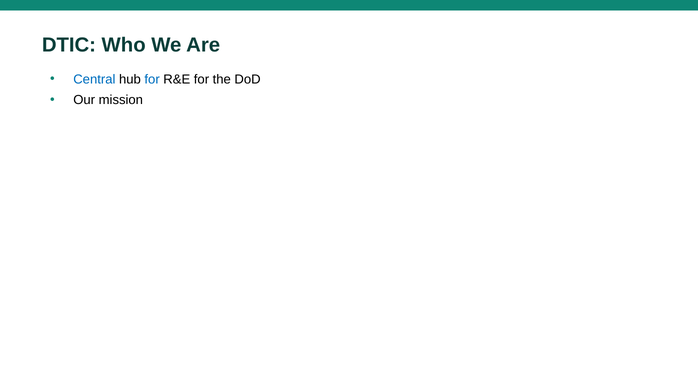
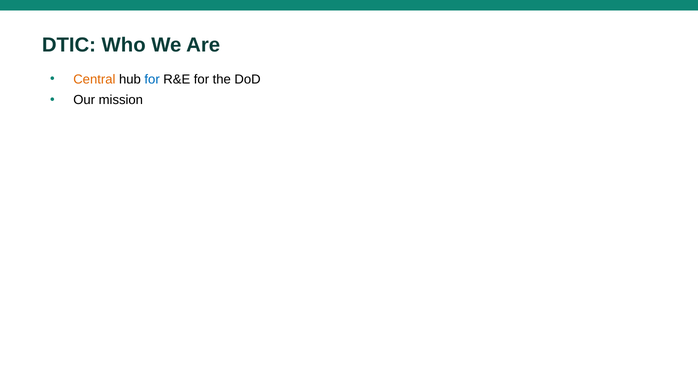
Central colour: blue -> orange
